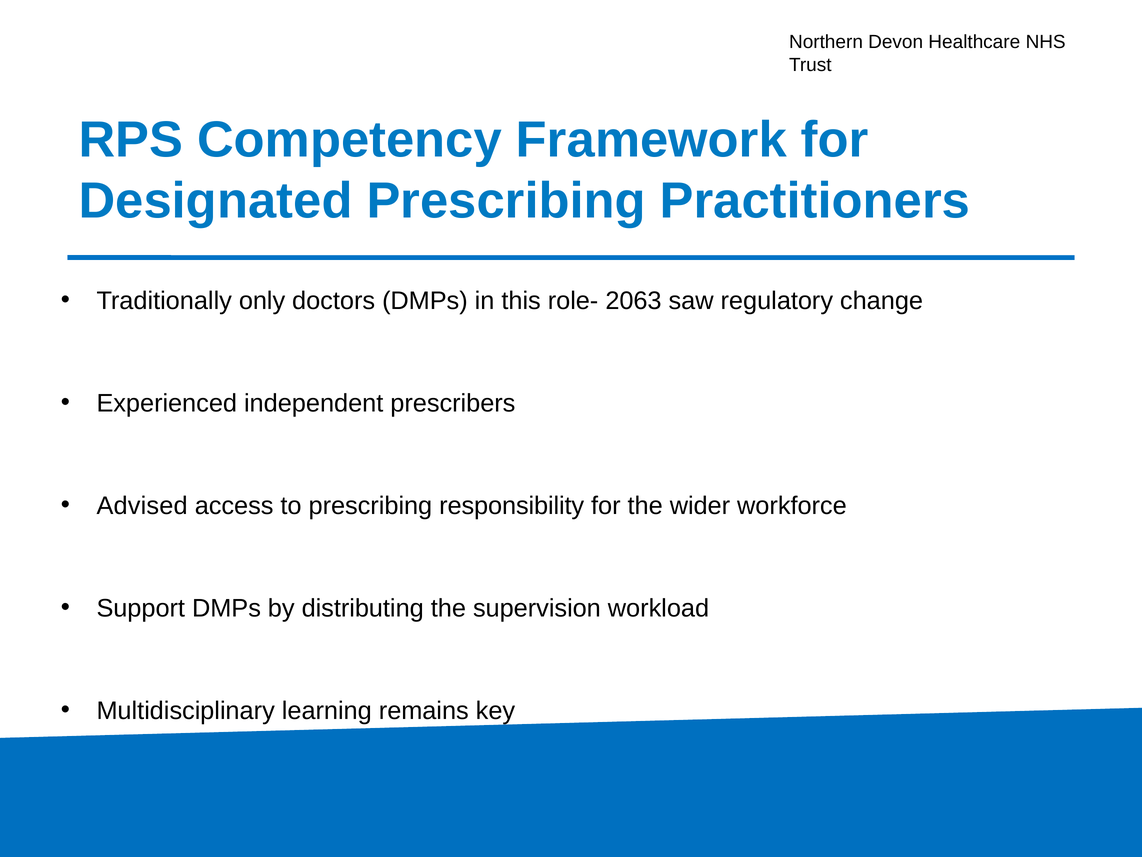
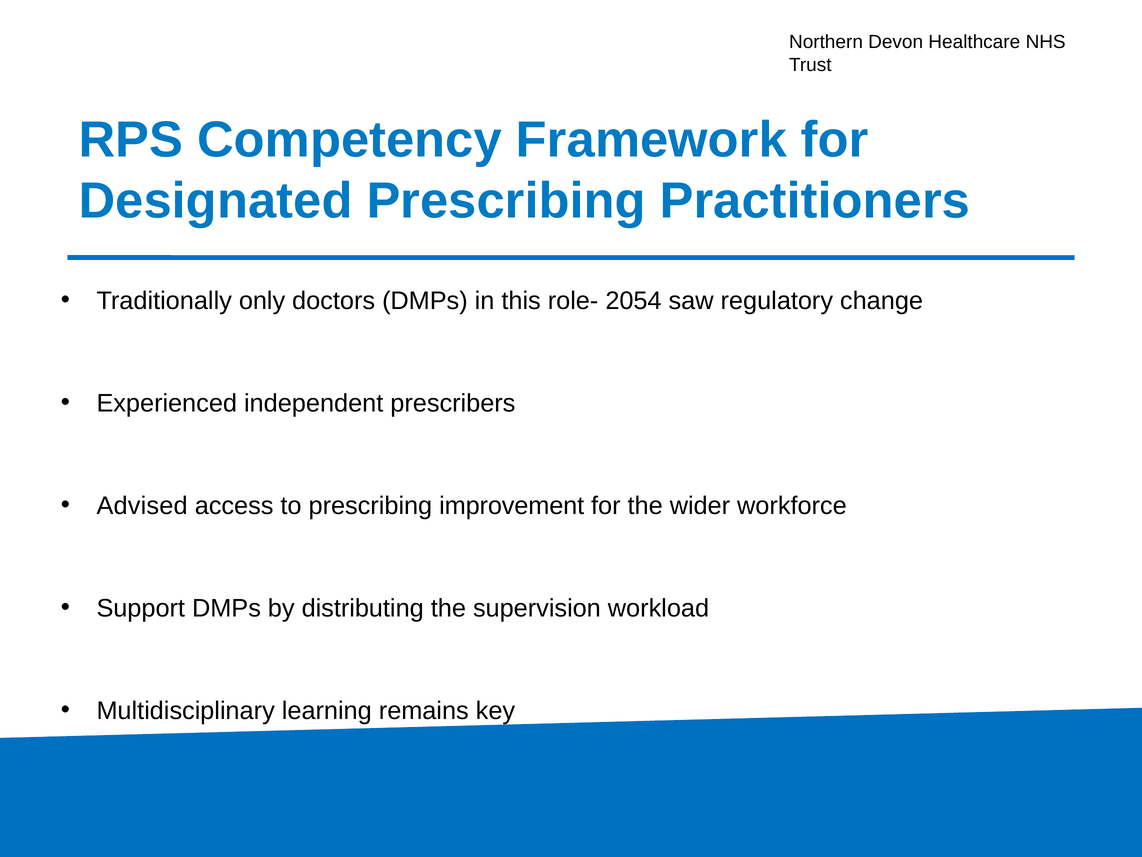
2063: 2063 -> 2054
responsibility: responsibility -> improvement
